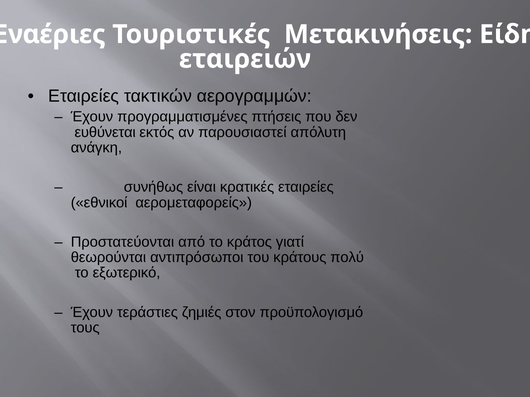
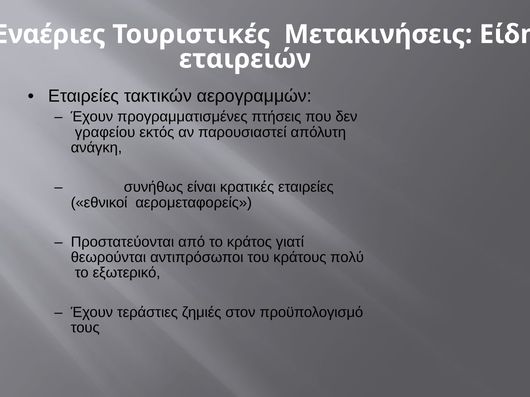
ευθύνεται: ευθύνεται -> γραφείου
